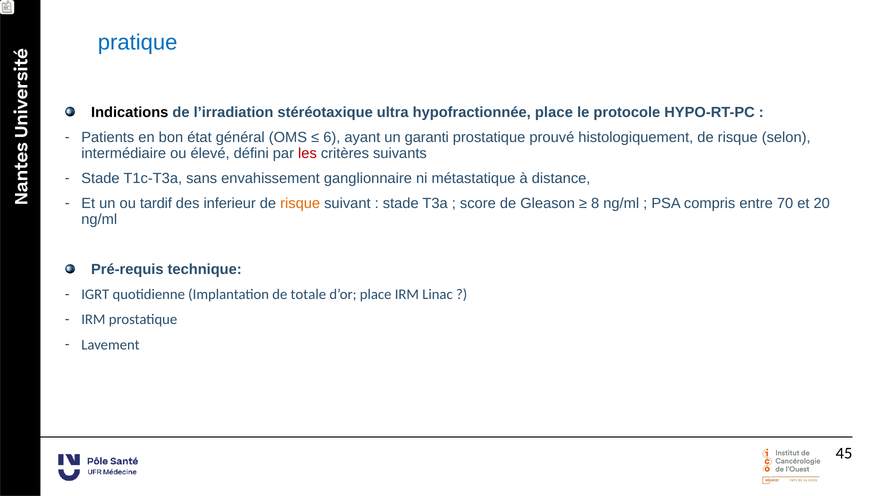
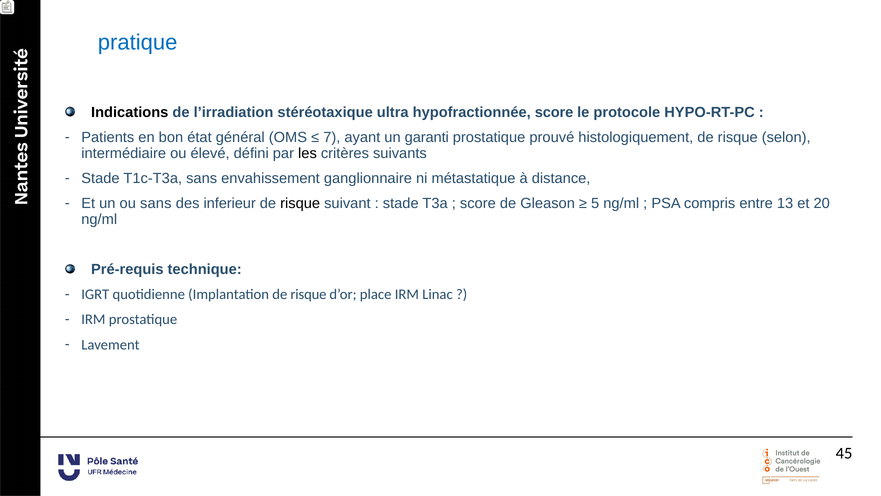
hypofractionnée place: place -> score
6: 6 -> 7
les colour: red -> black
ou tardif: tardif -> sans
risque at (300, 203) colour: orange -> black
8: 8 -> 5
70: 70 -> 13
Implantation de totale: totale -> risque
